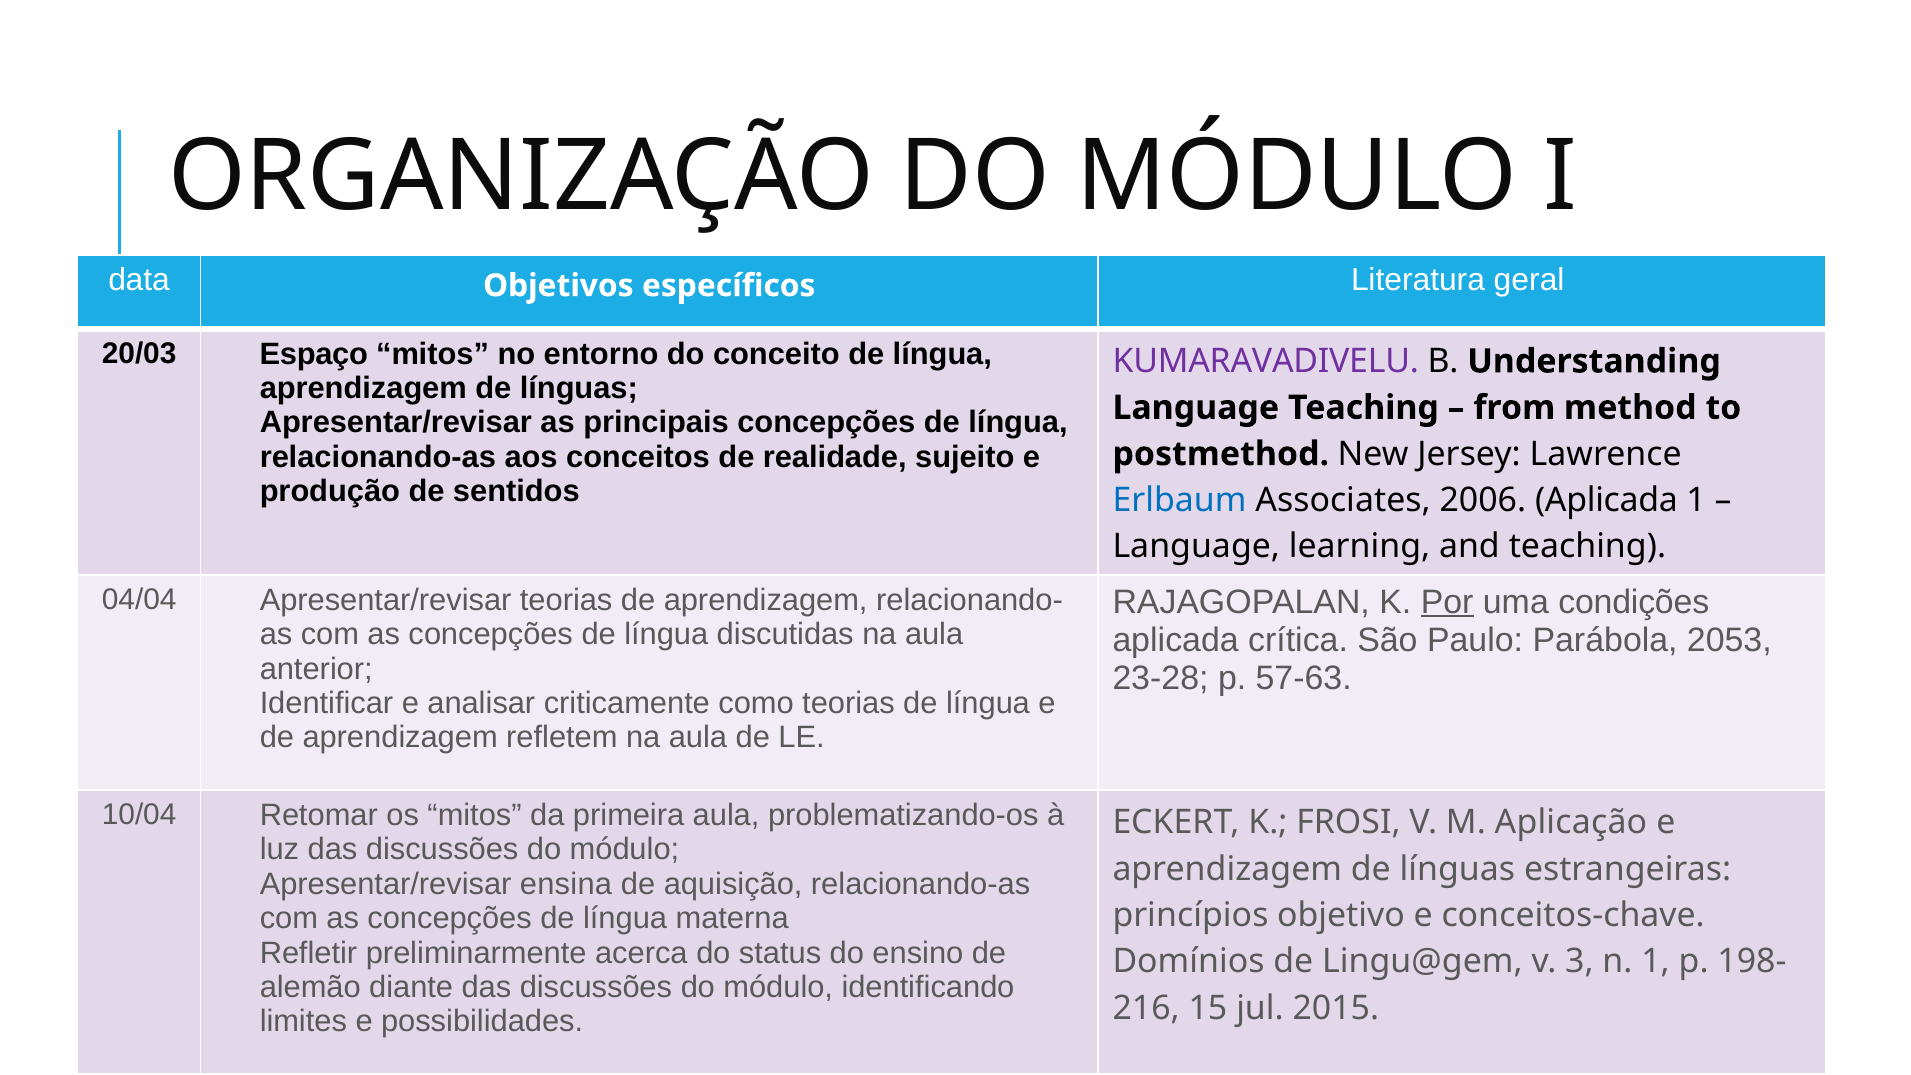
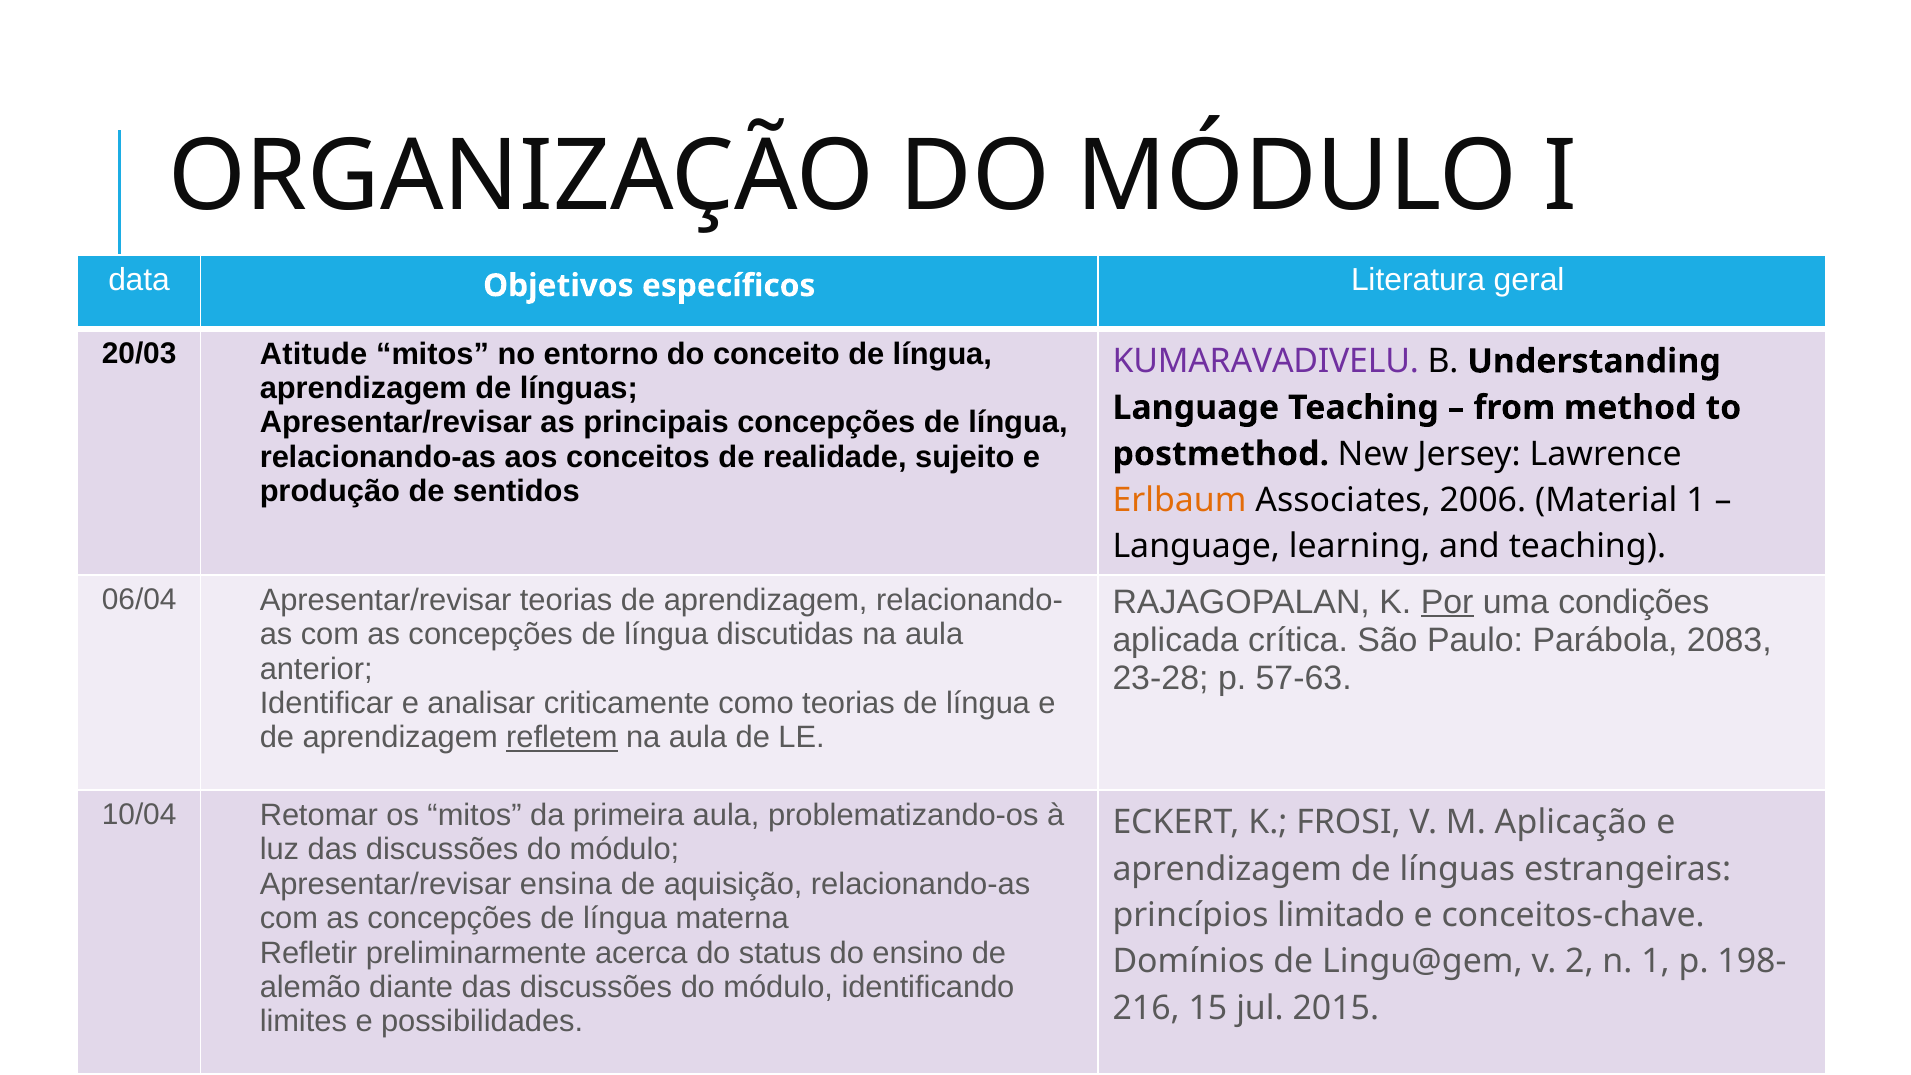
Espaço: Espaço -> Atitude
Erlbaum colour: blue -> orange
2006 Aplicada: Aplicada -> Material
04/04: 04/04 -> 06/04
2053: 2053 -> 2083
refletem underline: none -> present
objetivo: objetivo -> limitado
3: 3 -> 2
